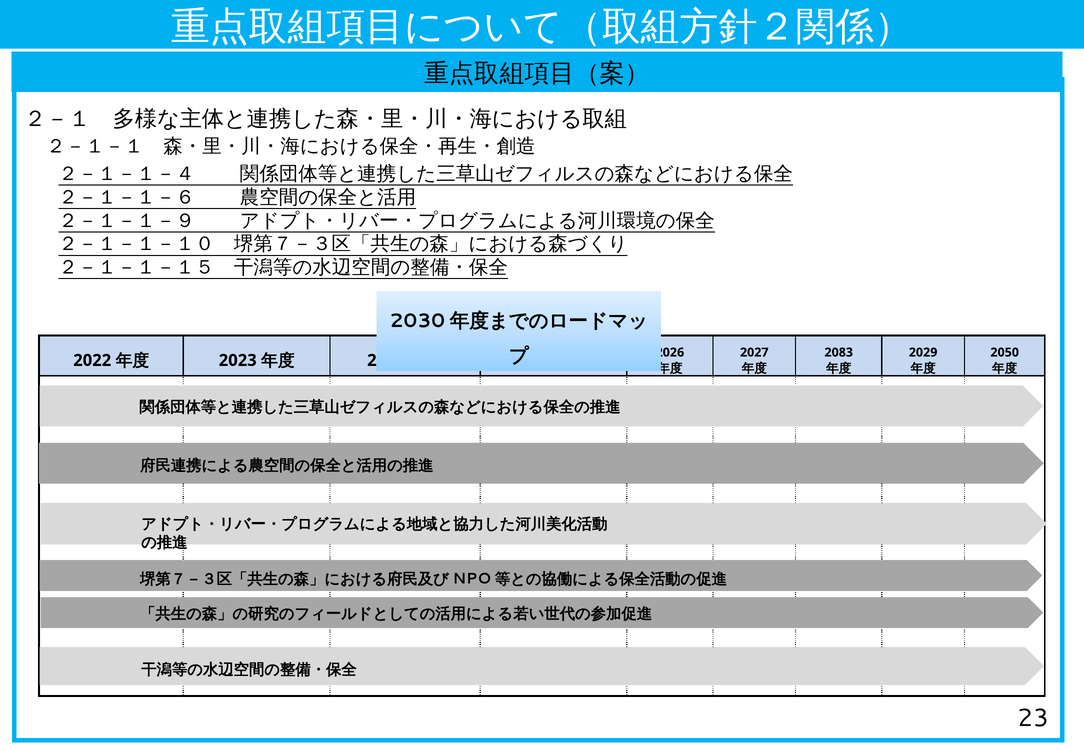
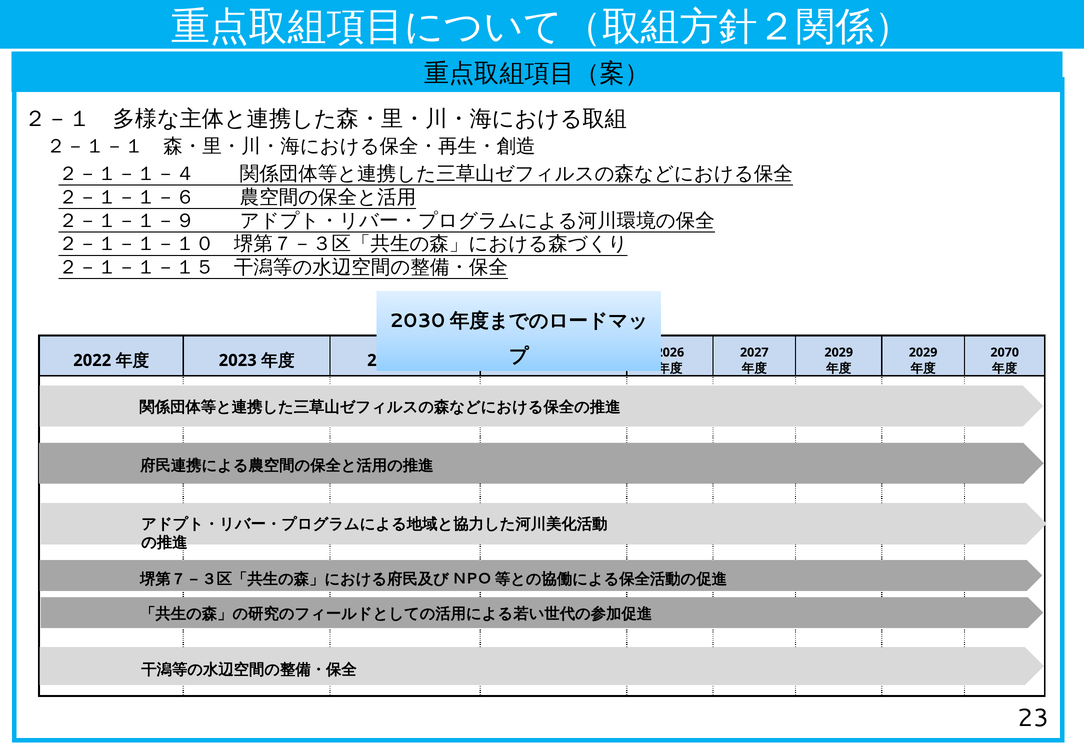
2083 at (839, 352): 2083 -> 2029
2050: 2050 -> 2070
